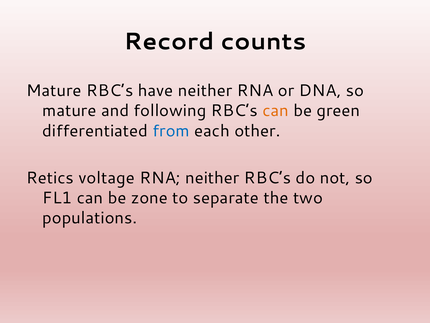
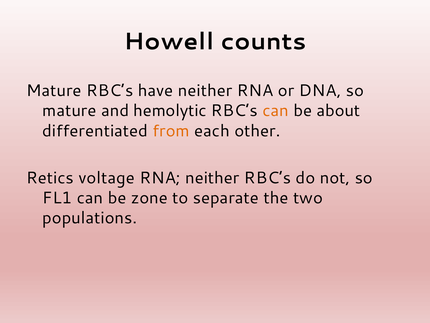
Record: Record -> Howell
following: following -> hemolytic
green: green -> about
from colour: blue -> orange
